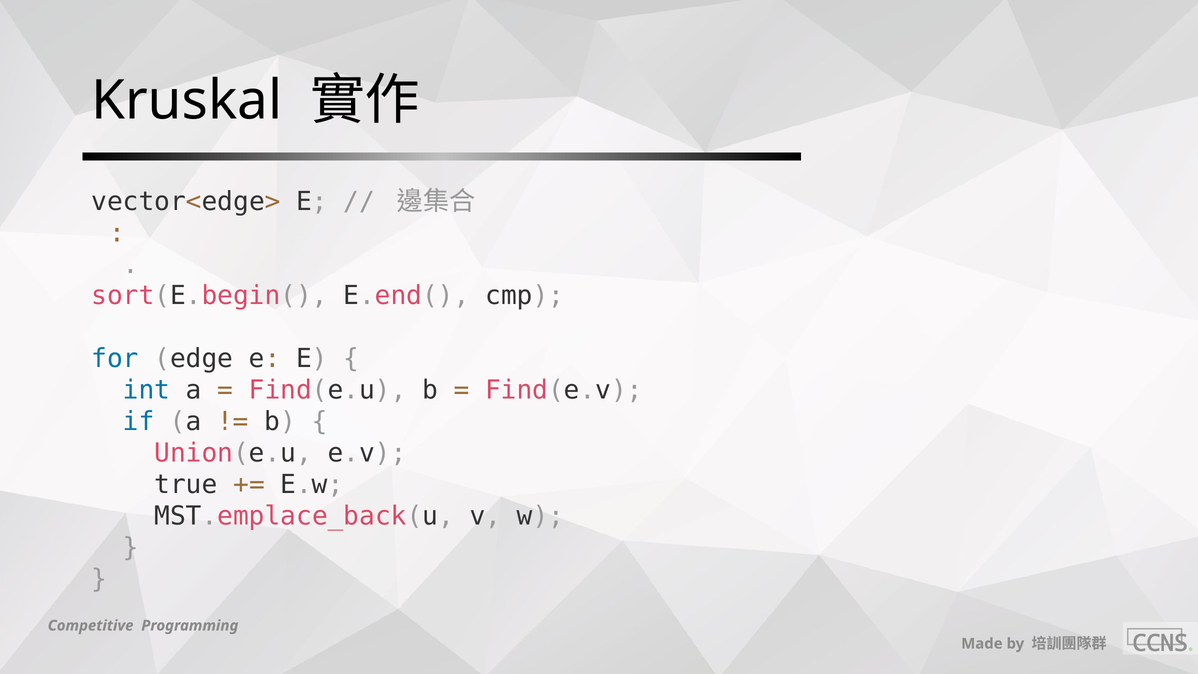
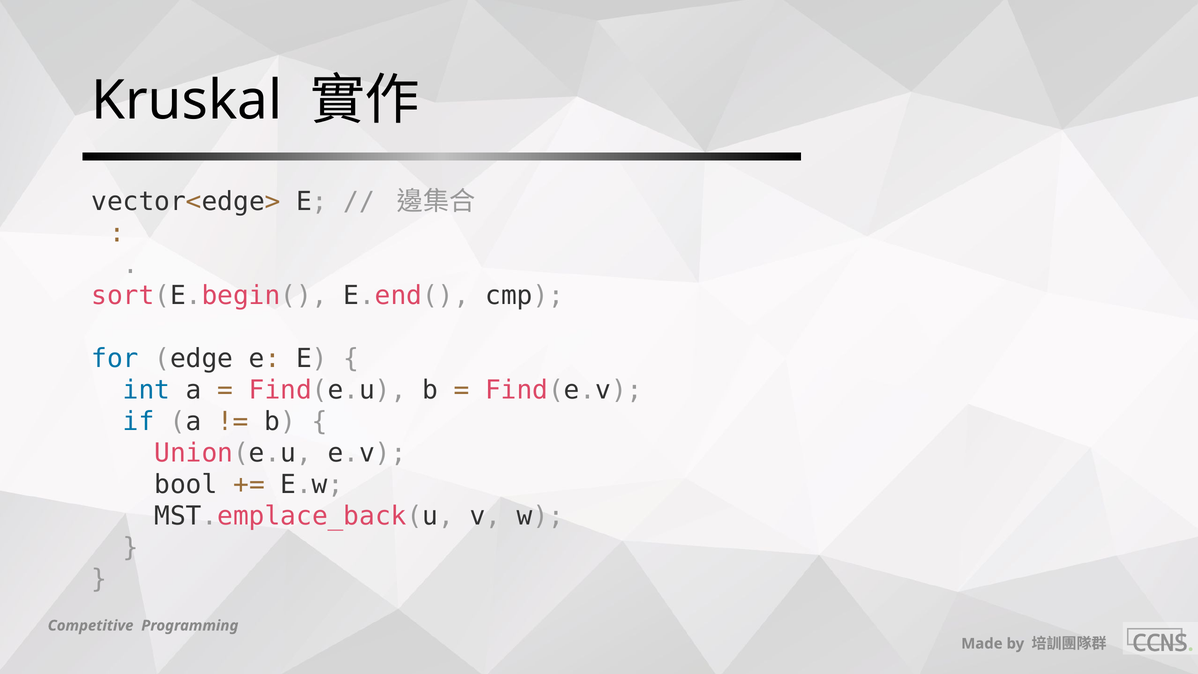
true: true -> bool
